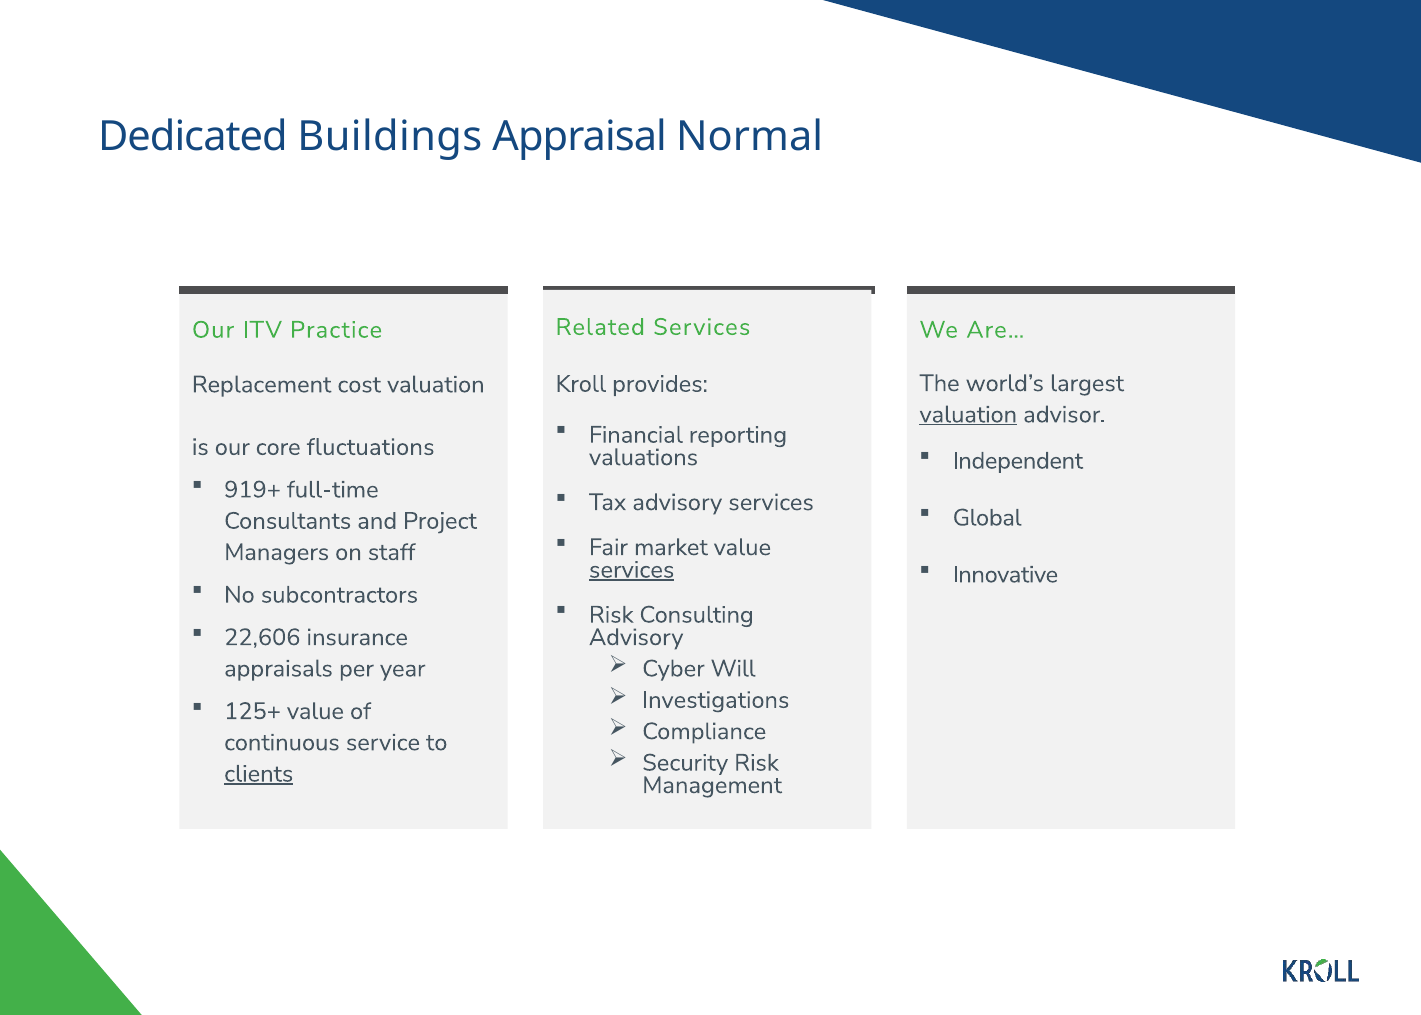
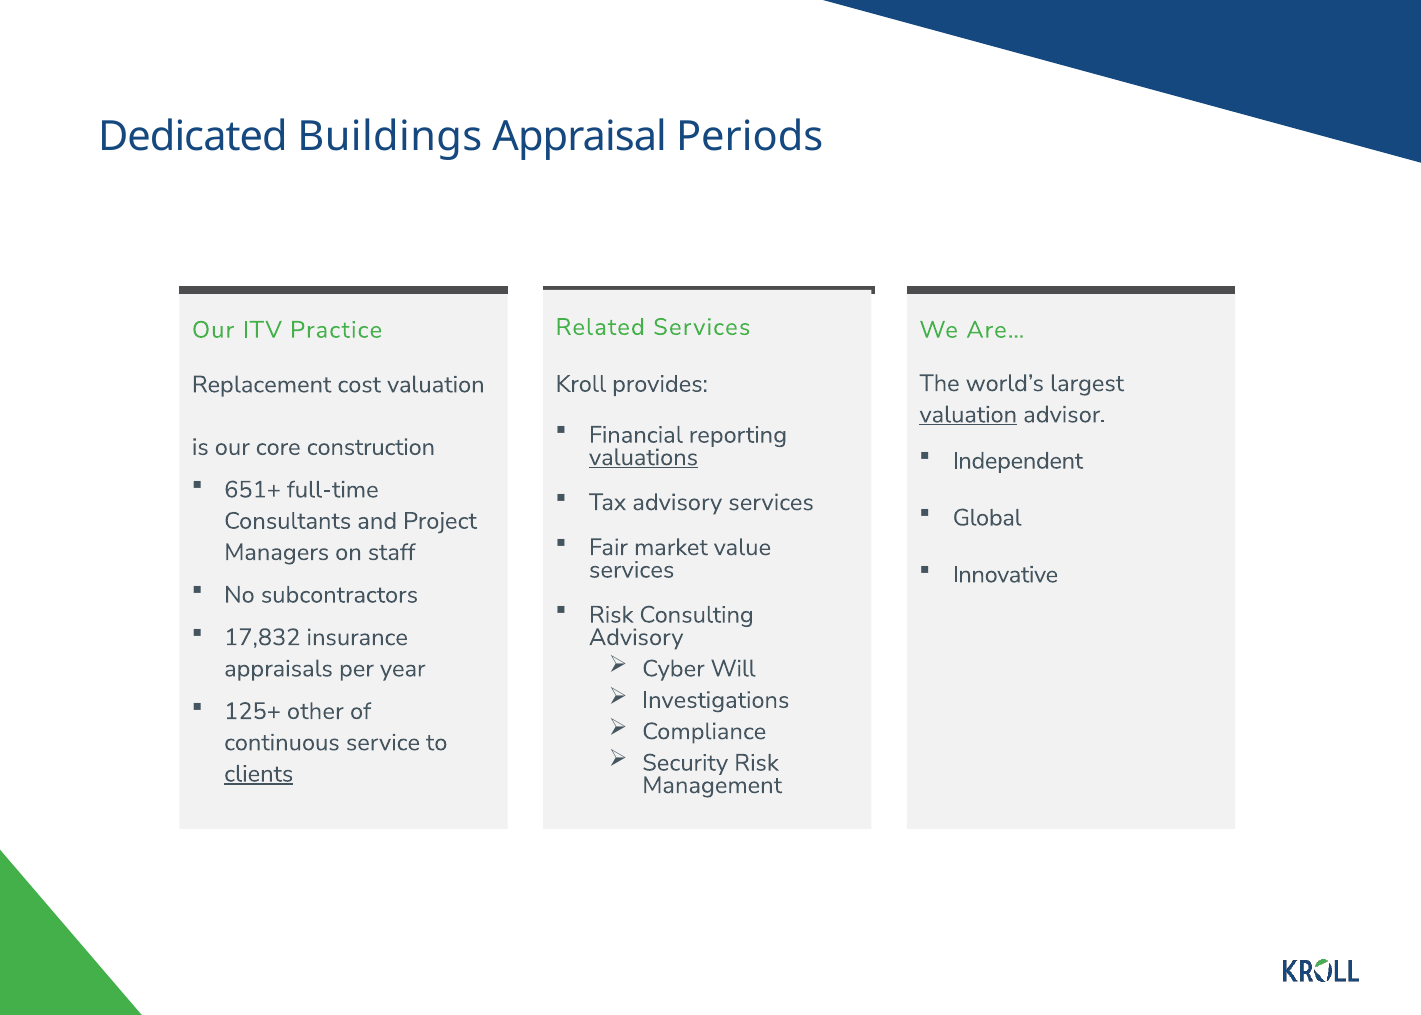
Normal: Normal -> Periods
fluctuations: fluctuations -> construction
valuations underline: none -> present
919+: 919+ -> 651+
services at (632, 570) underline: present -> none
22,606: 22,606 -> 17,832
125+ value: value -> other
